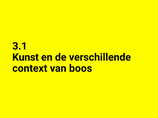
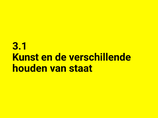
context: context -> houden
boos: boos -> staat
